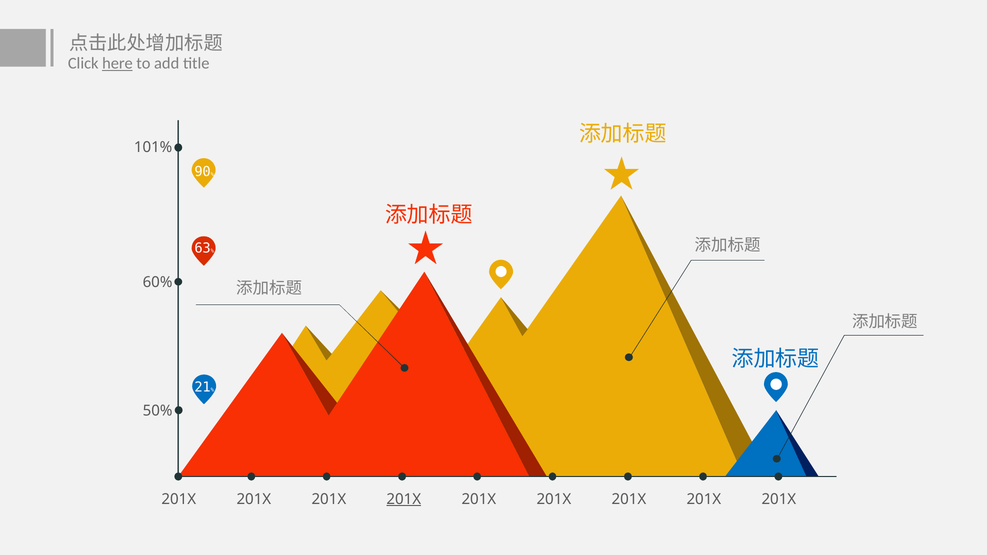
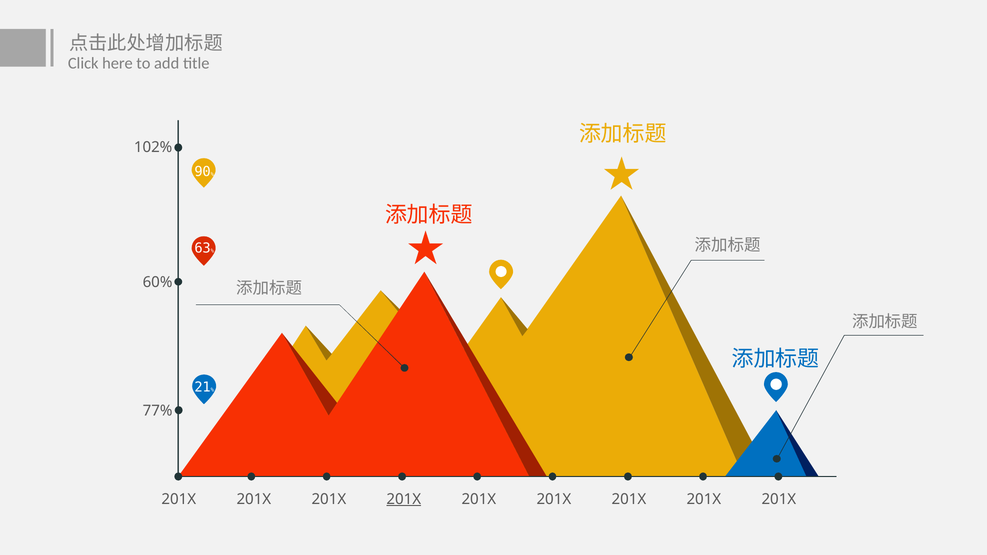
here underline: present -> none
101%: 101% -> 102%
50%: 50% -> 77%
